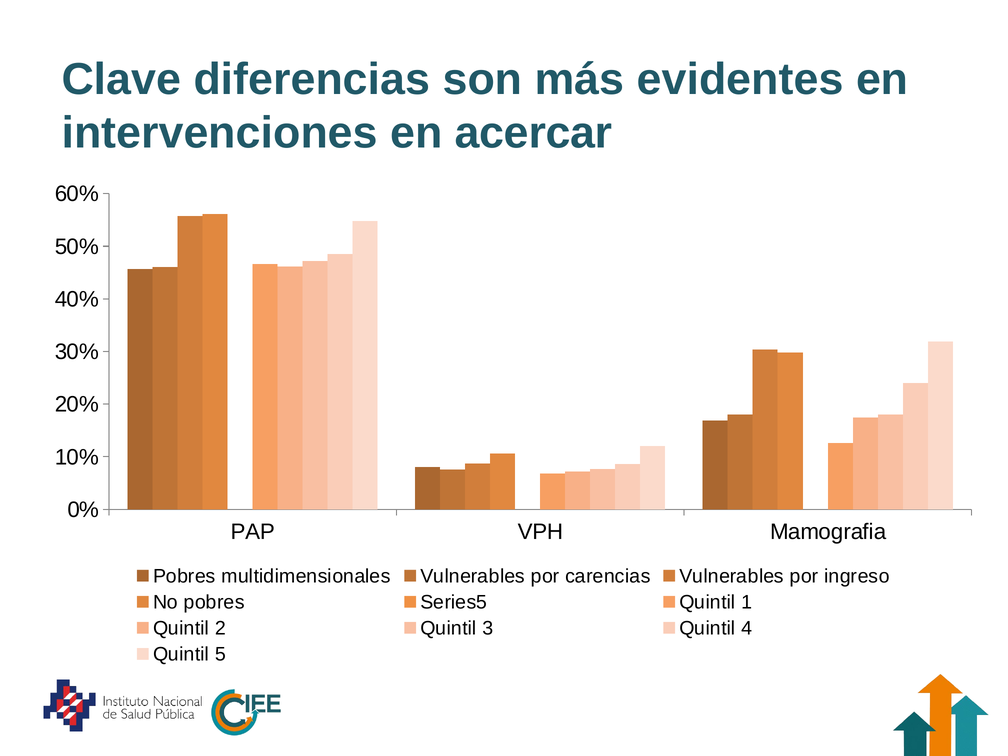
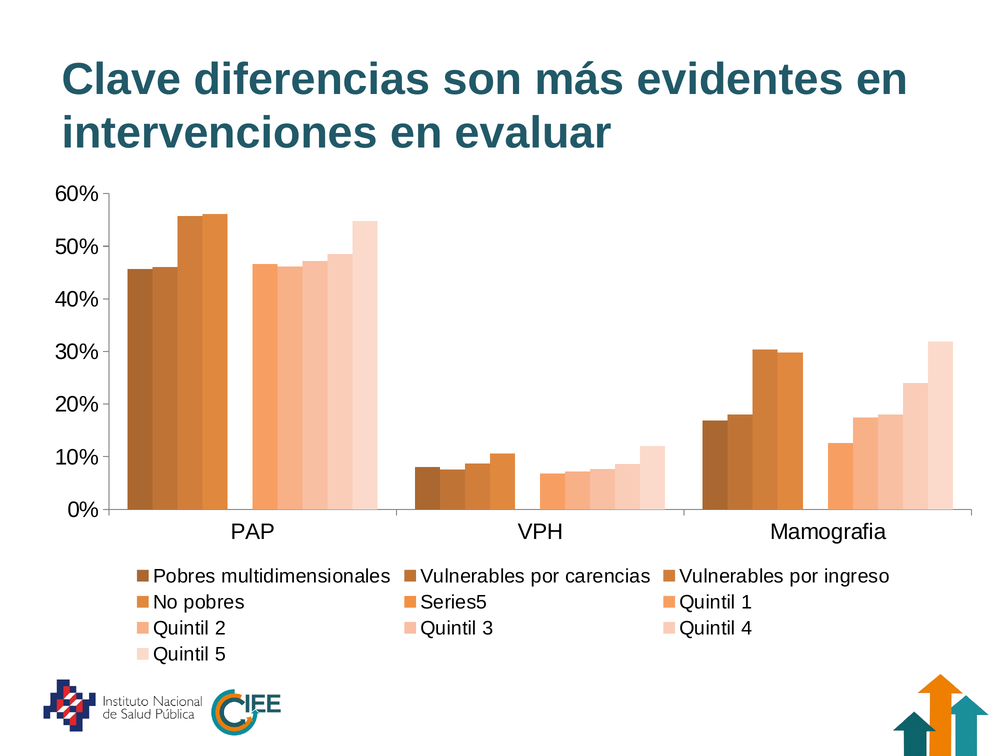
acercar: acercar -> evaluar
